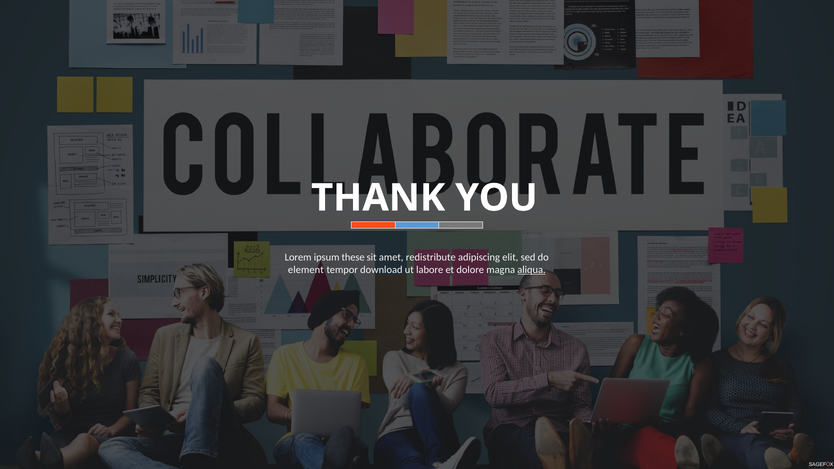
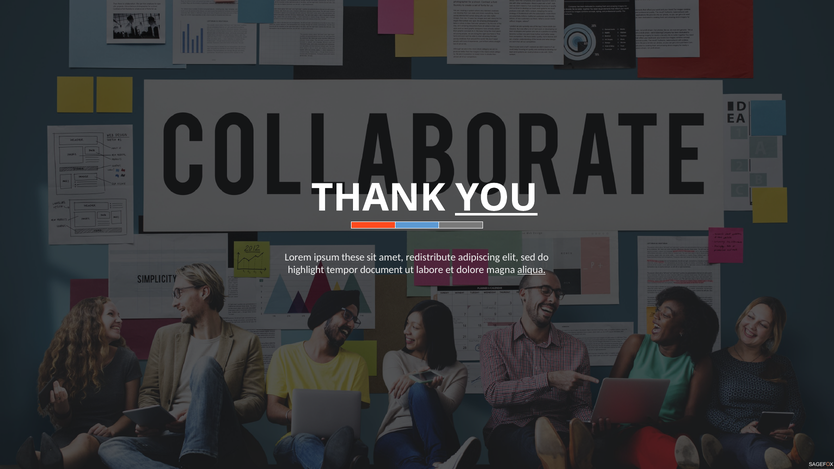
YOU underline: none -> present
element: element -> highlight
download: download -> document
